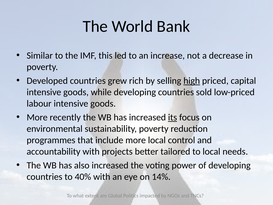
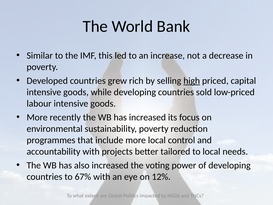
its underline: present -> none
40%: 40% -> 67%
14%: 14% -> 12%
